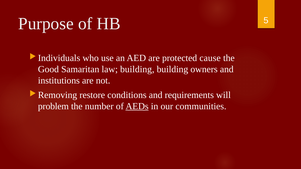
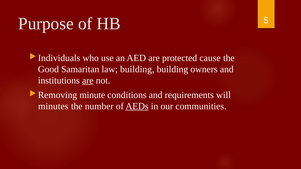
are at (88, 81) underline: none -> present
restore: restore -> minute
problem: problem -> minutes
